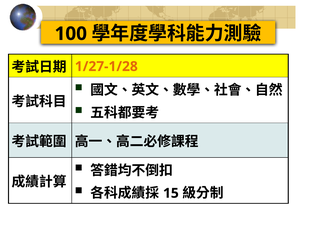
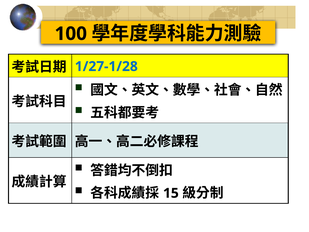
1/27-1/28 colour: orange -> blue
